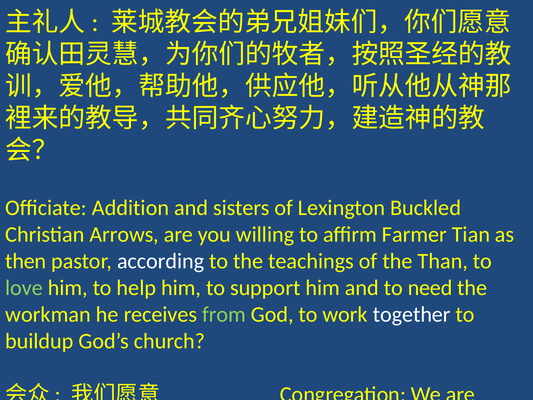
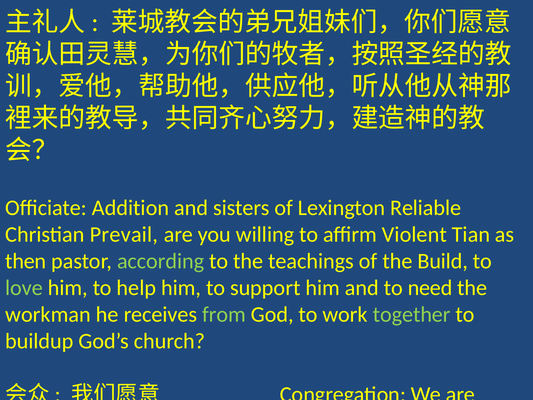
Buckled: Buckled -> Reliable
Arrows: Arrows -> Prevail
Farmer: Farmer -> Violent
according colour: white -> light green
Than: Than -> Build
together colour: white -> light green
